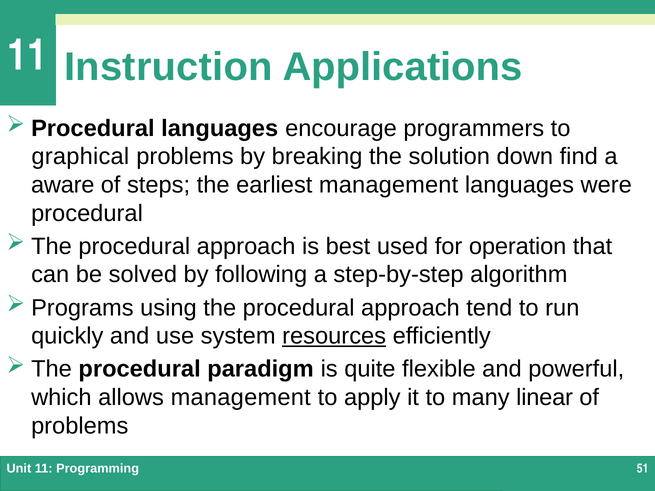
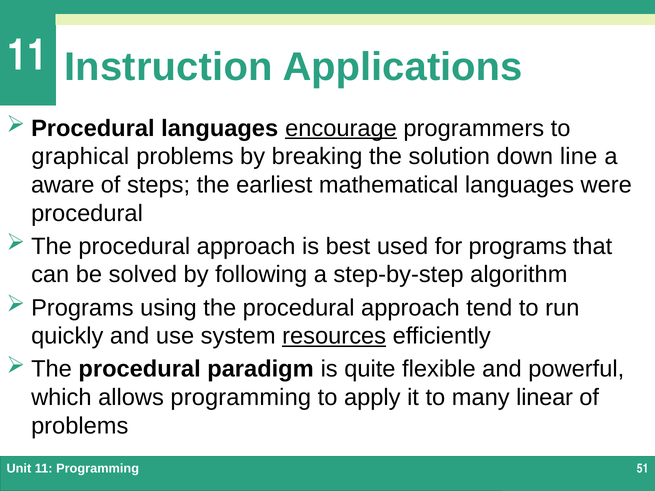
encourage underline: none -> present
find: find -> line
earliest management: management -> mathematical
operation: operation -> programs
allows management: management -> programming
